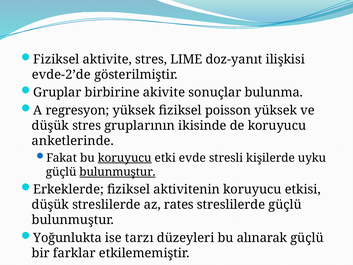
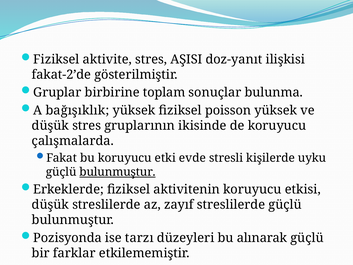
LIME: LIME -> AŞISI
evde-2’de: evde-2’de -> fakat-2’de
akivite: akivite -> toplam
regresyon: regresyon -> bağışıklık
anketlerinde: anketlerinde -> çalışmalarda
koruyucu at (125, 158) underline: present -> none
rates: rates -> zayıf
Yoğunlukta: Yoğunlukta -> Pozisyonda
